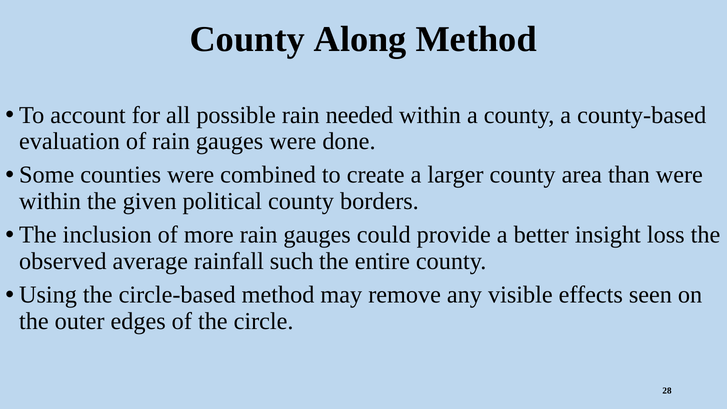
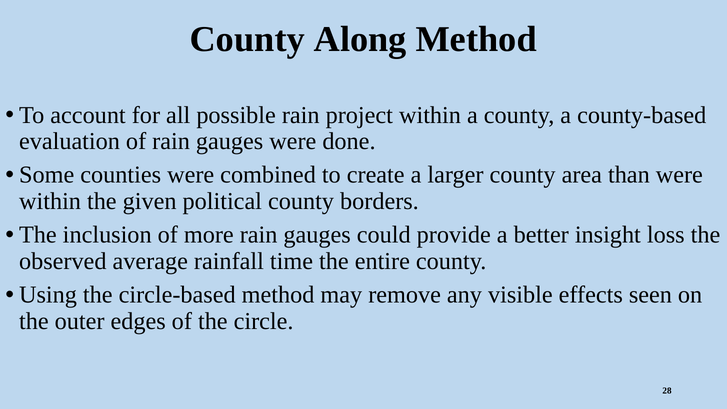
needed: needed -> project
such: such -> time
